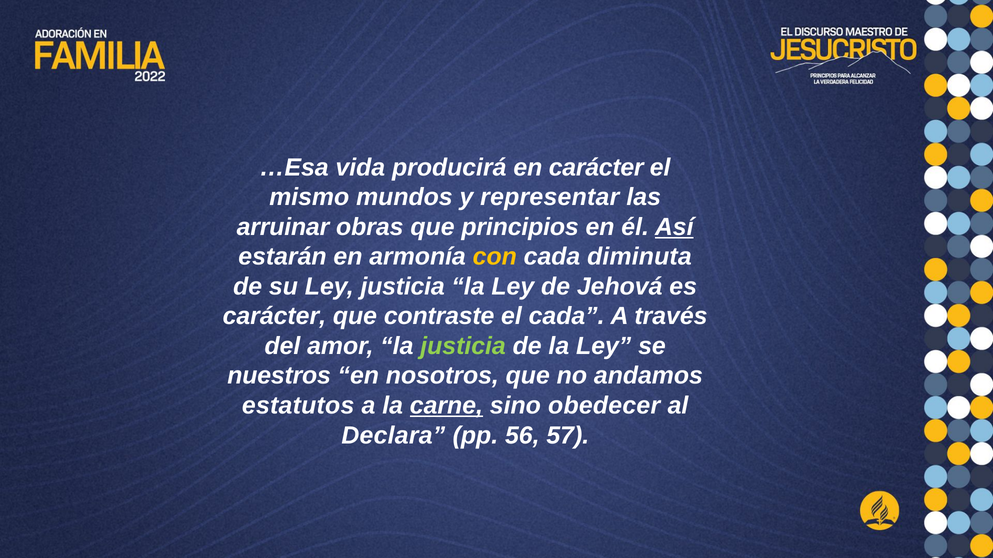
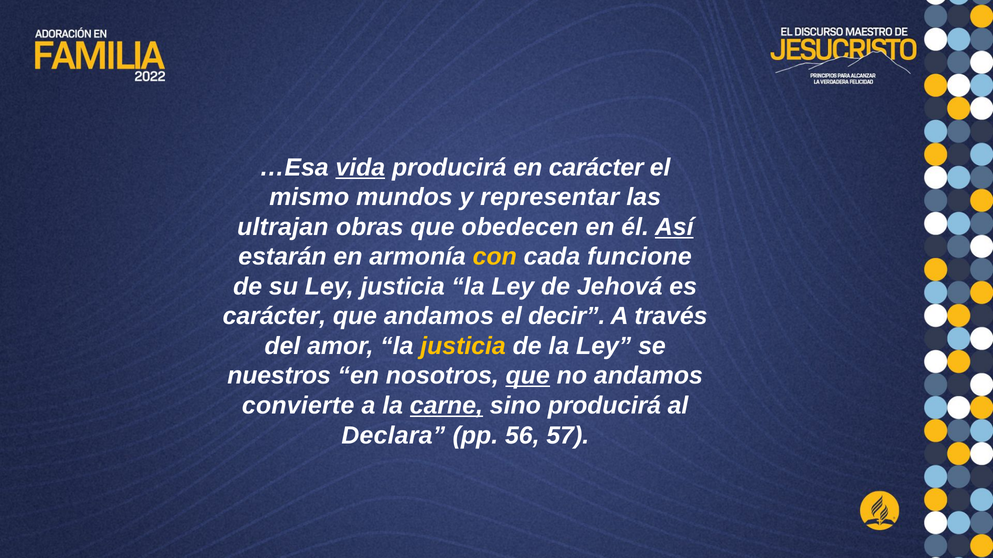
vida underline: none -> present
arruinar: arruinar -> ultrajan
principios: principios -> obedecen
diminuta: diminuta -> funcione
que contraste: contraste -> andamos
el cada: cada -> decir
justicia at (463, 346) colour: light green -> yellow
que at (528, 376) underline: none -> present
estatutos: estatutos -> convierte
sino obedecer: obedecer -> producirá
